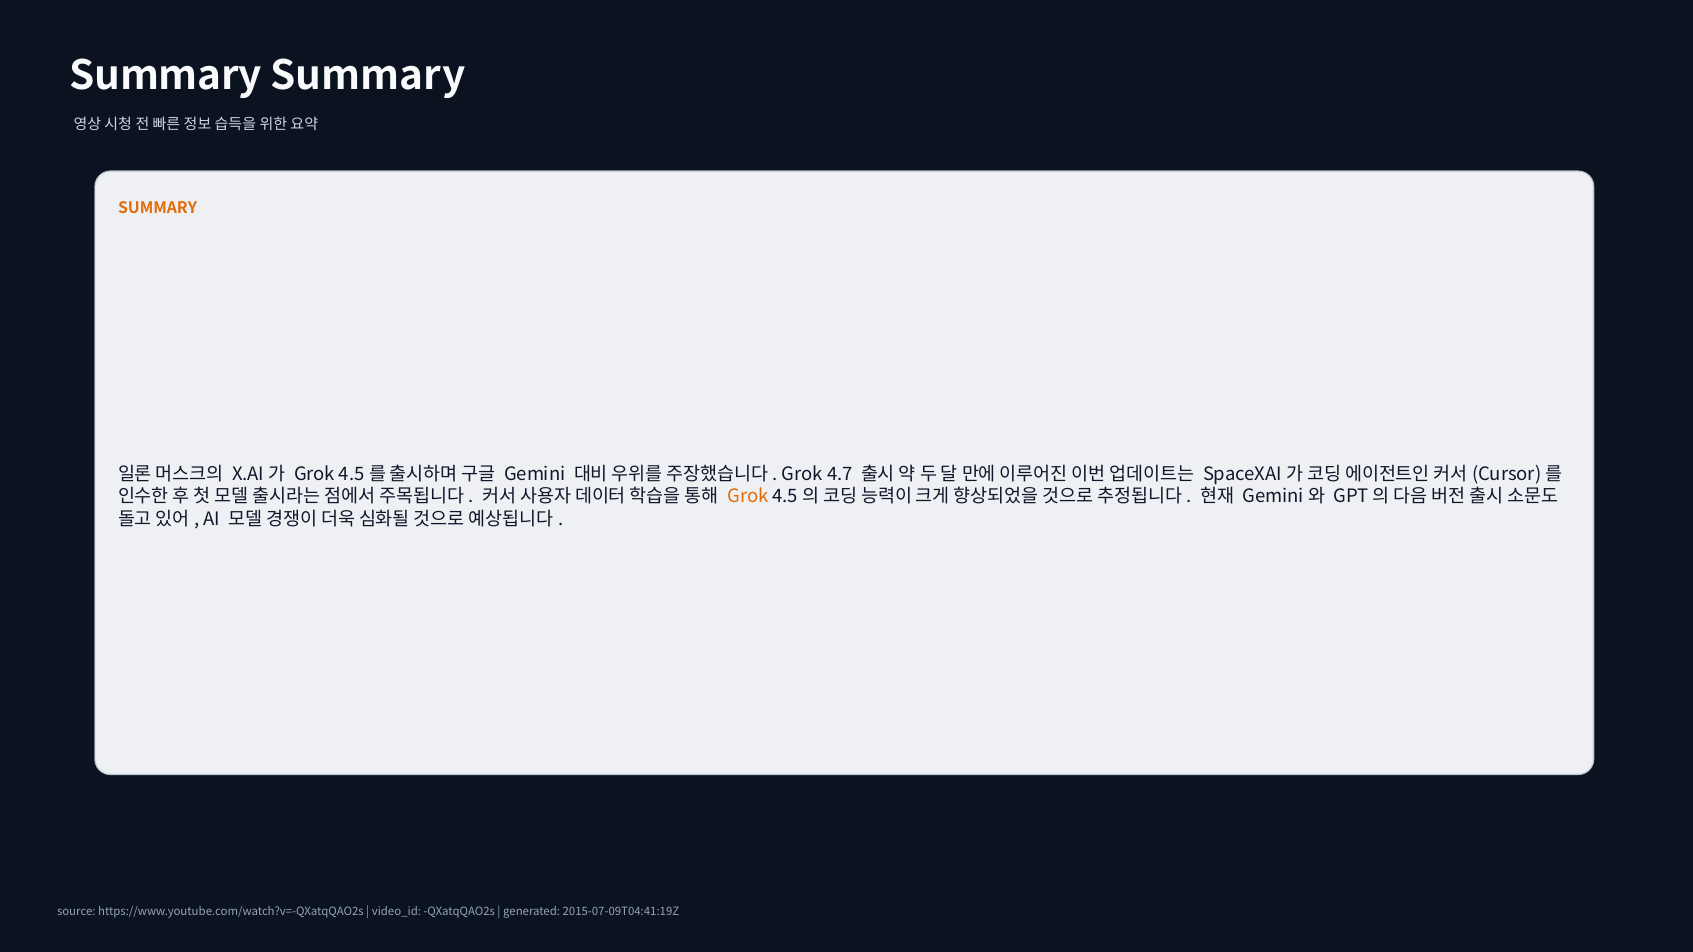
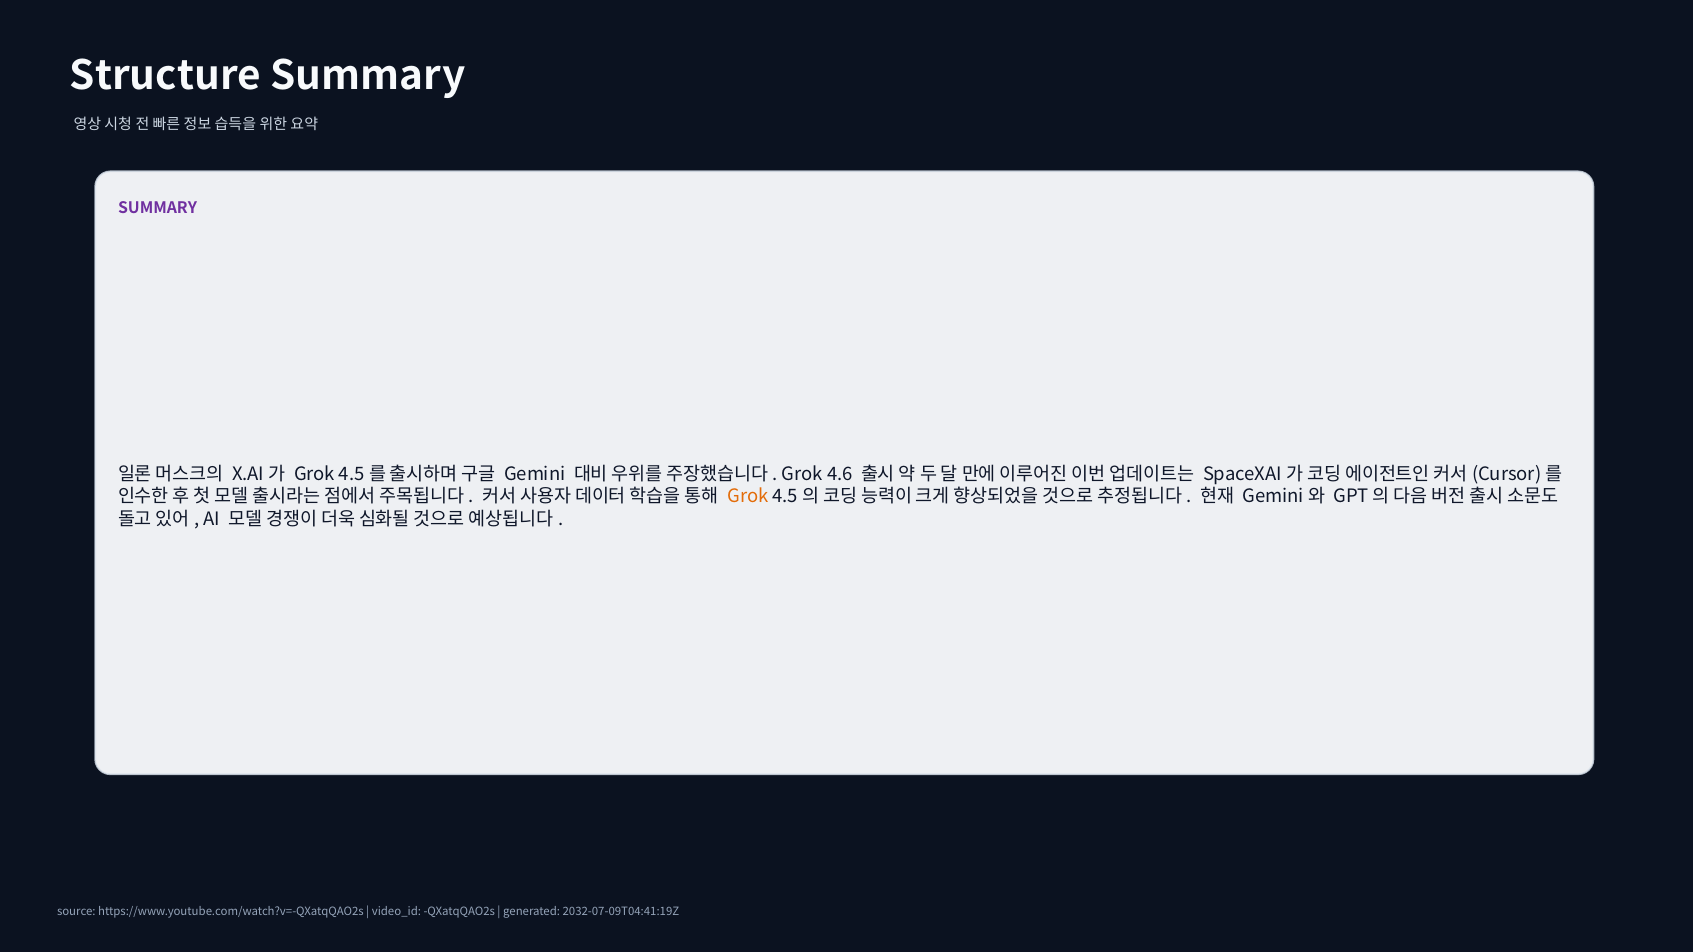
Summary at (166, 76): Summary -> Structure
SUMMARY at (158, 209) colour: orange -> purple
4.7: 4.7 -> 4.6
2015-07-09T04:41:19Z: 2015-07-09T04:41:19Z -> 2032-07-09T04:41:19Z
